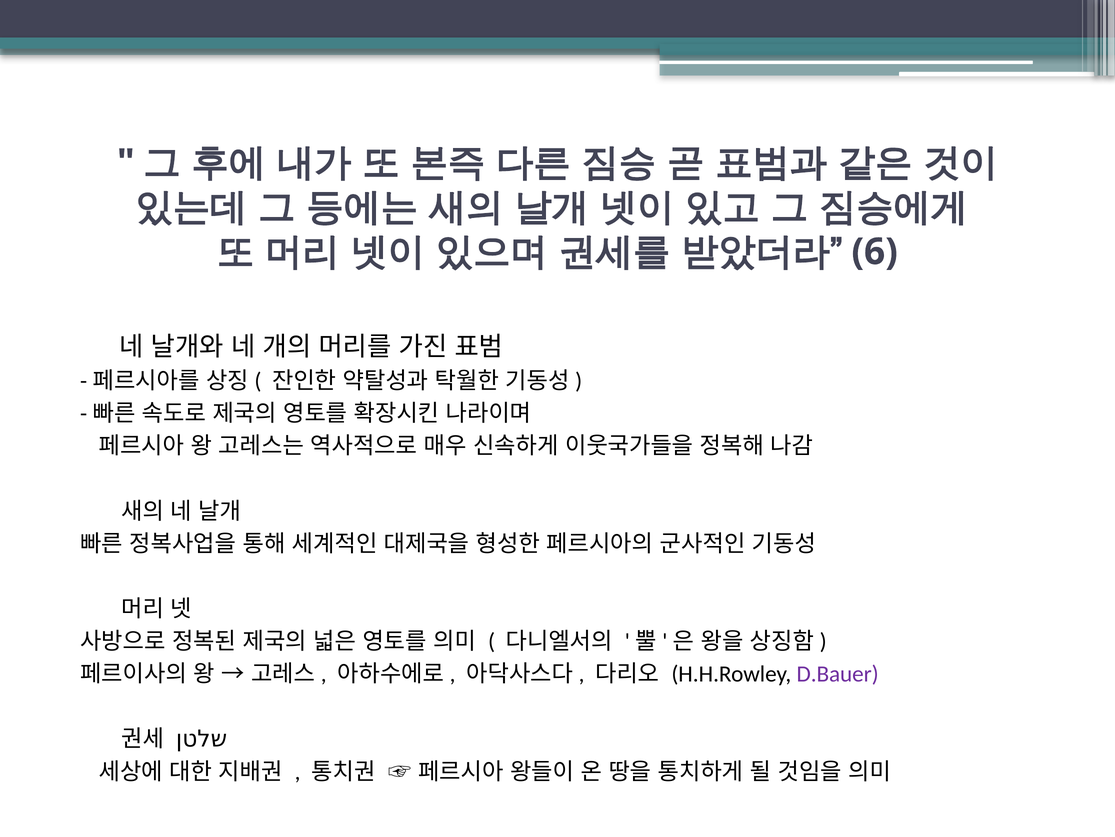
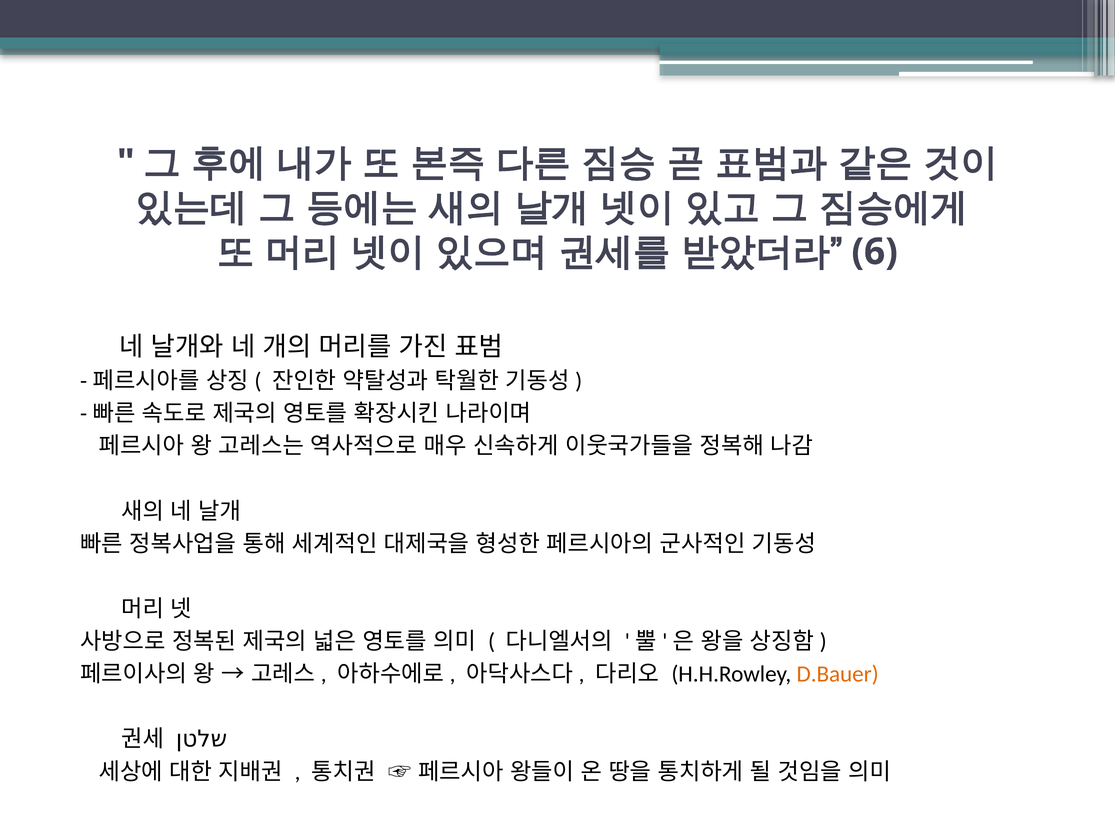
D.Bauer colour: purple -> orange
